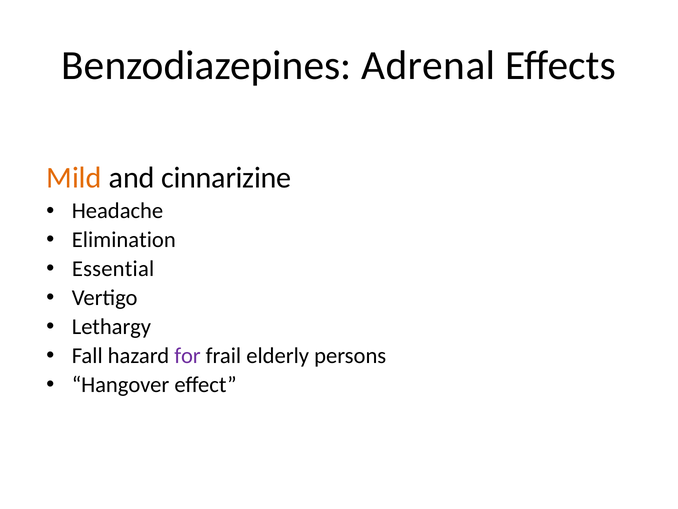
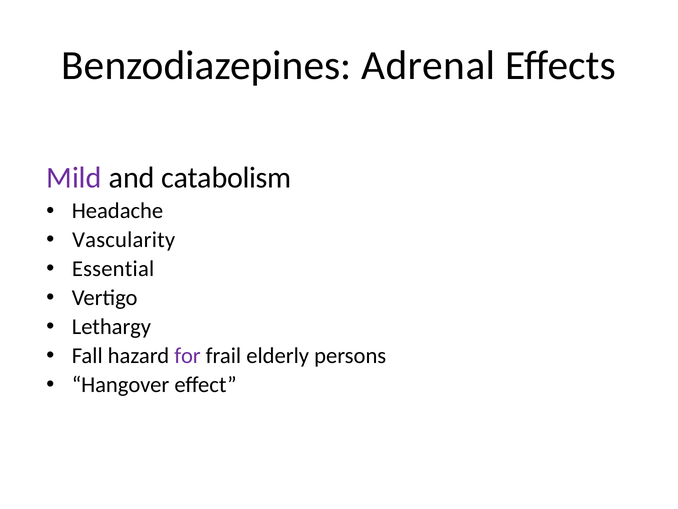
Mild colour: orange -> purple
cinnarizine: cinnarizine -> catabolism
Elimination: Elimination -> Vascularity
